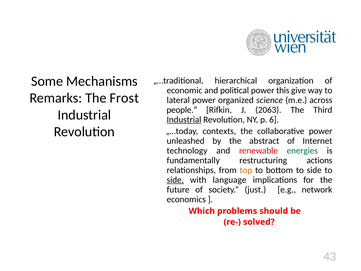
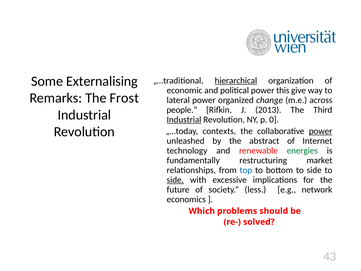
Mechanisms: Mechanisms -> Externalising
hierarchical underline: none -> present
science: science -> change
2063: 2063 -> 2013
6: 6 -> 0
power at (321, 131) underline: none -> present
actions: actions -> market
top colour: orange -> blue
language: language -> excessive
just: just -> less
